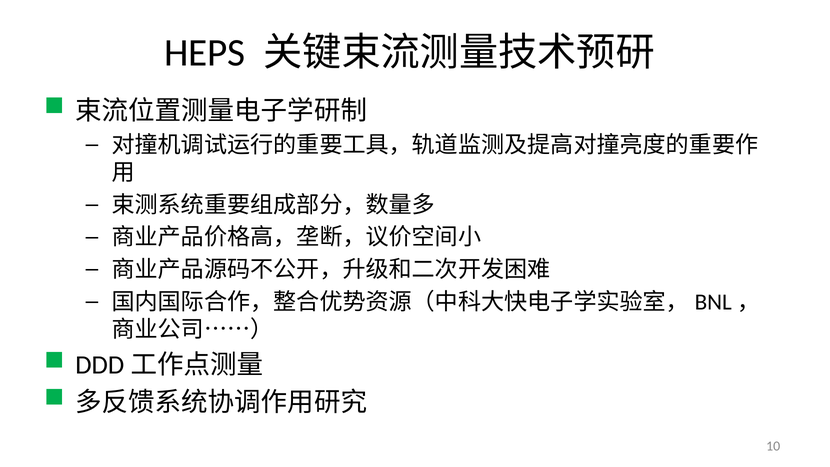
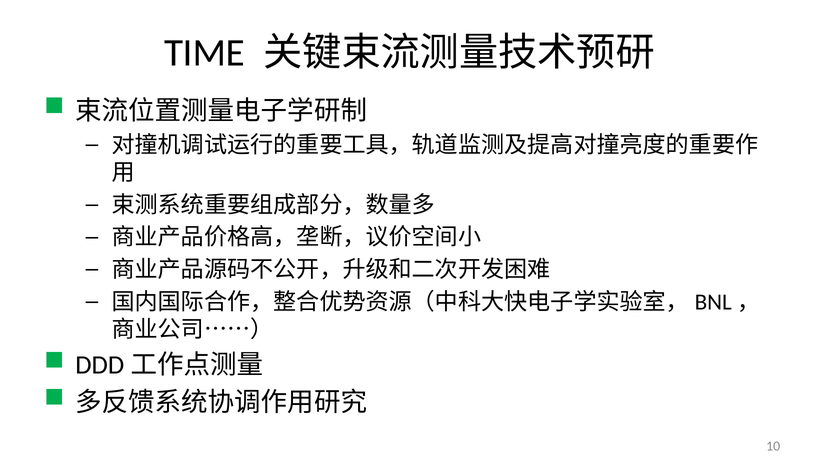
HEPS: HEPS -> TIME
